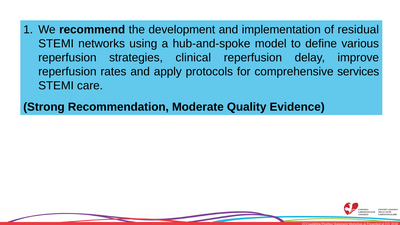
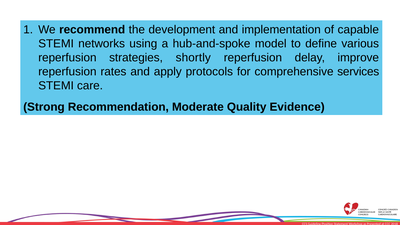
residual: residual -> capable
clinical: clinical -> shortly
